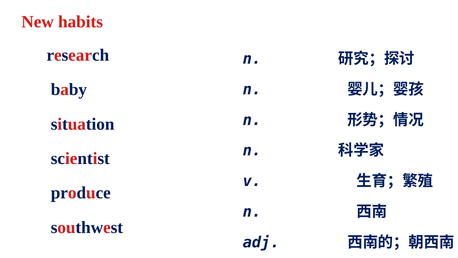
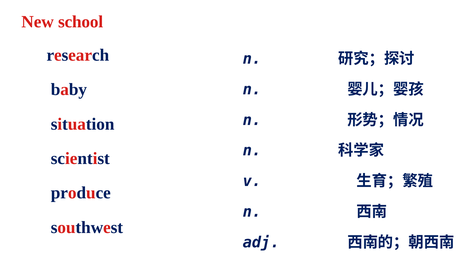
habits: habits -> school
